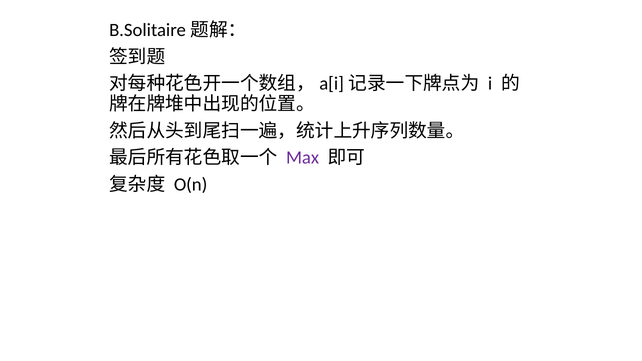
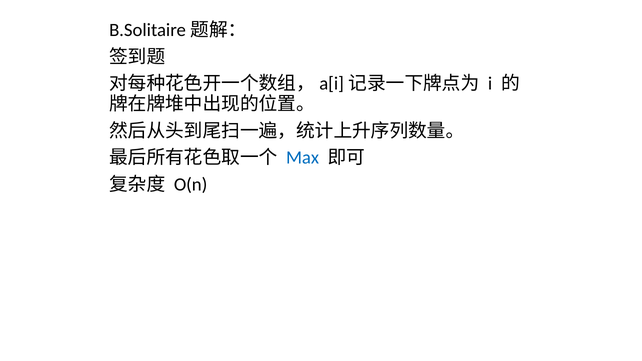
Max colour: purple -> blue
